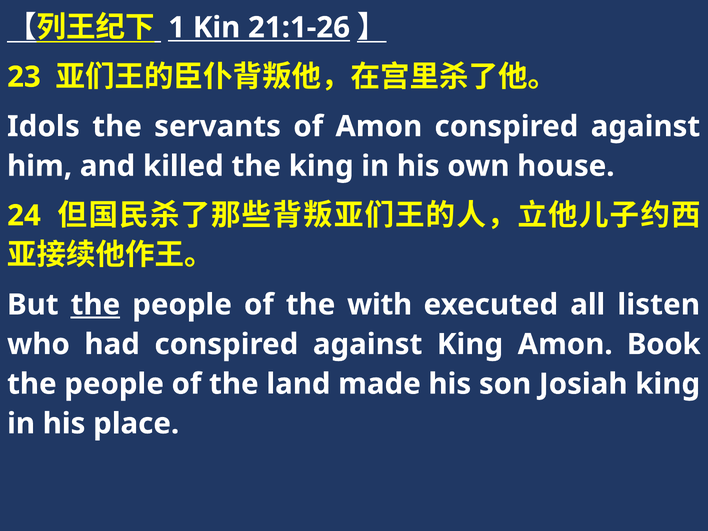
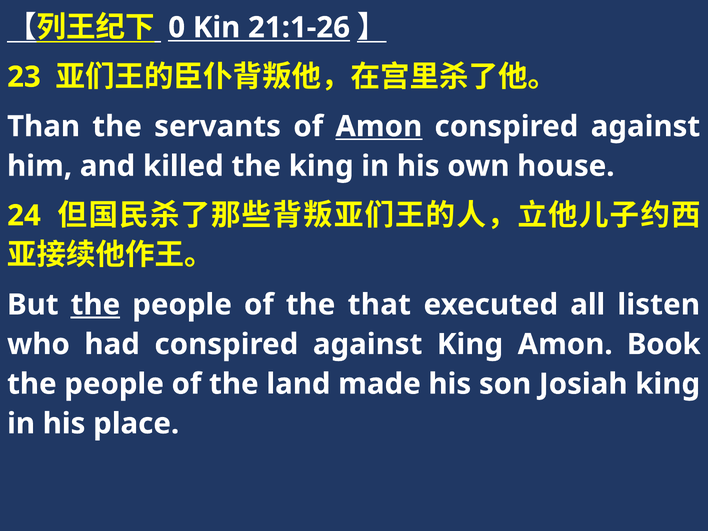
1: 1 -> 0
Idols: Idols -> Than
Amon at (379, 126) underline: none -> present
with: with -> that
